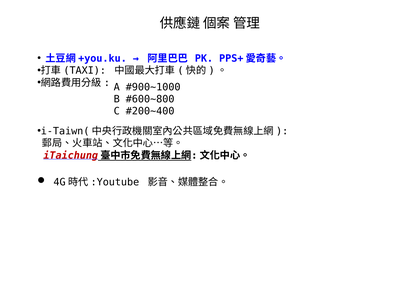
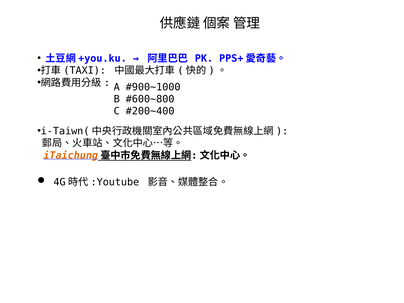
iTaichung colour: red -> orange
